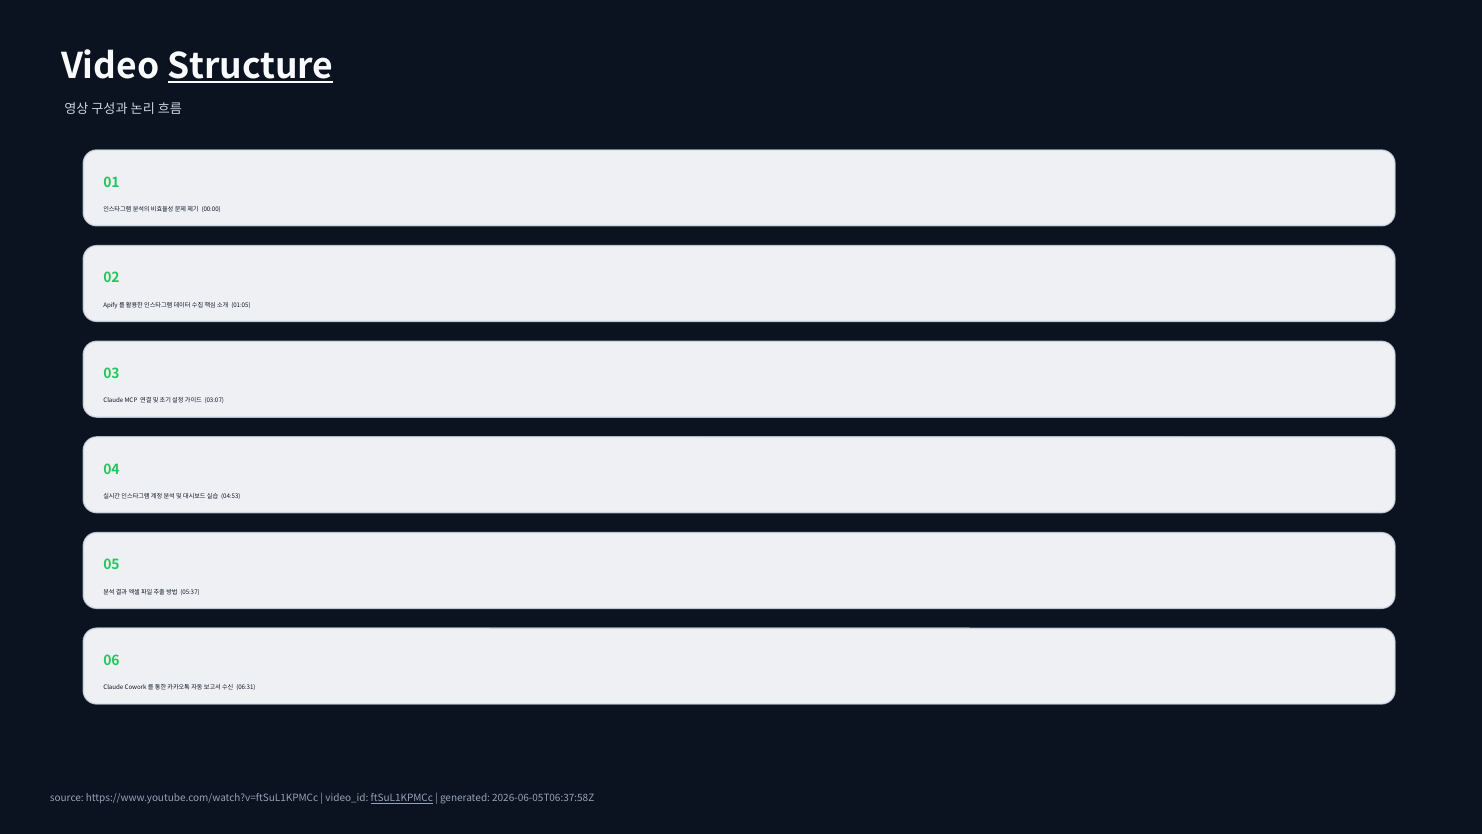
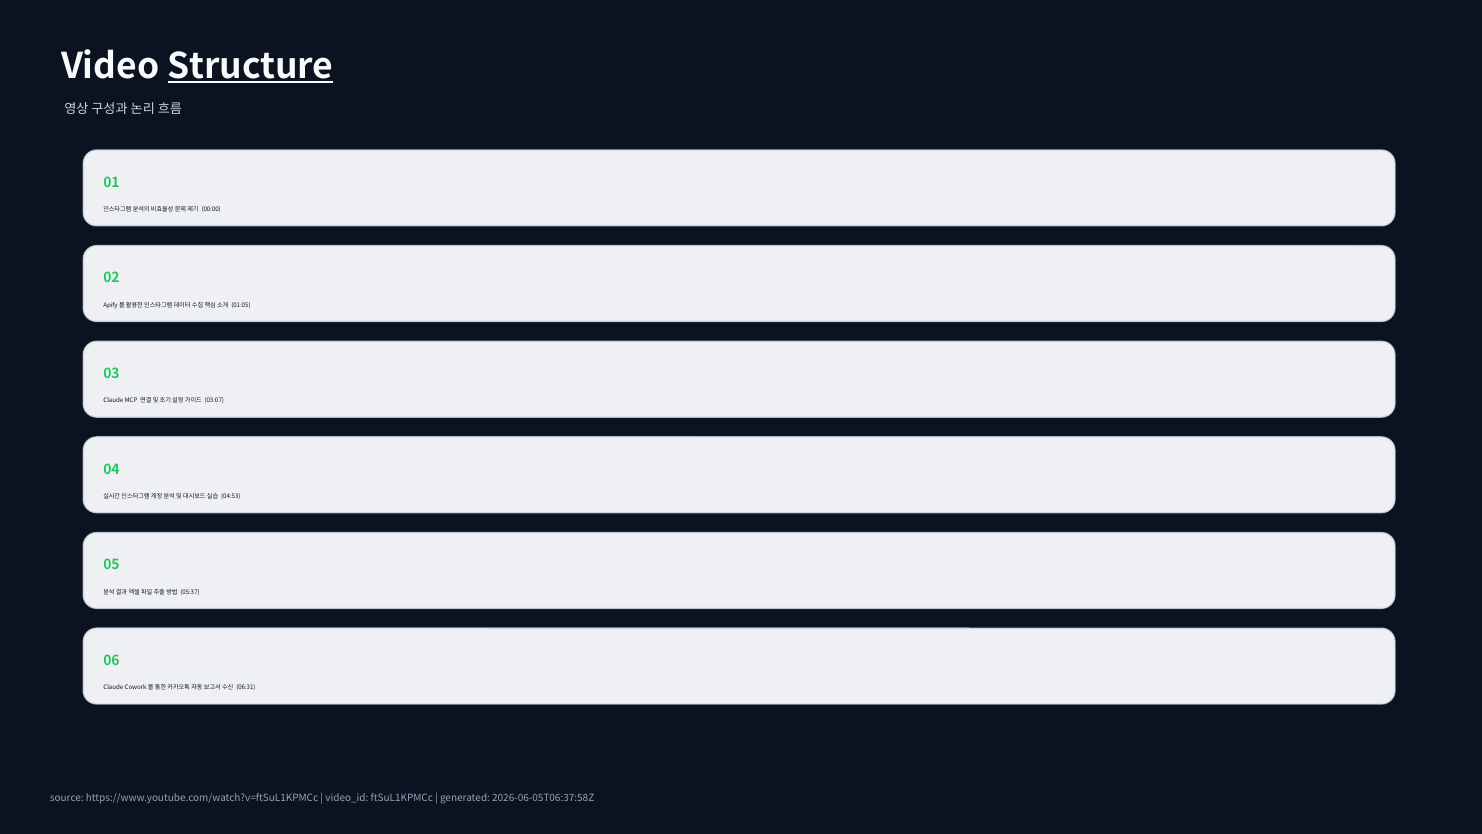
ftSuL1KPMCc underline: present -> none
